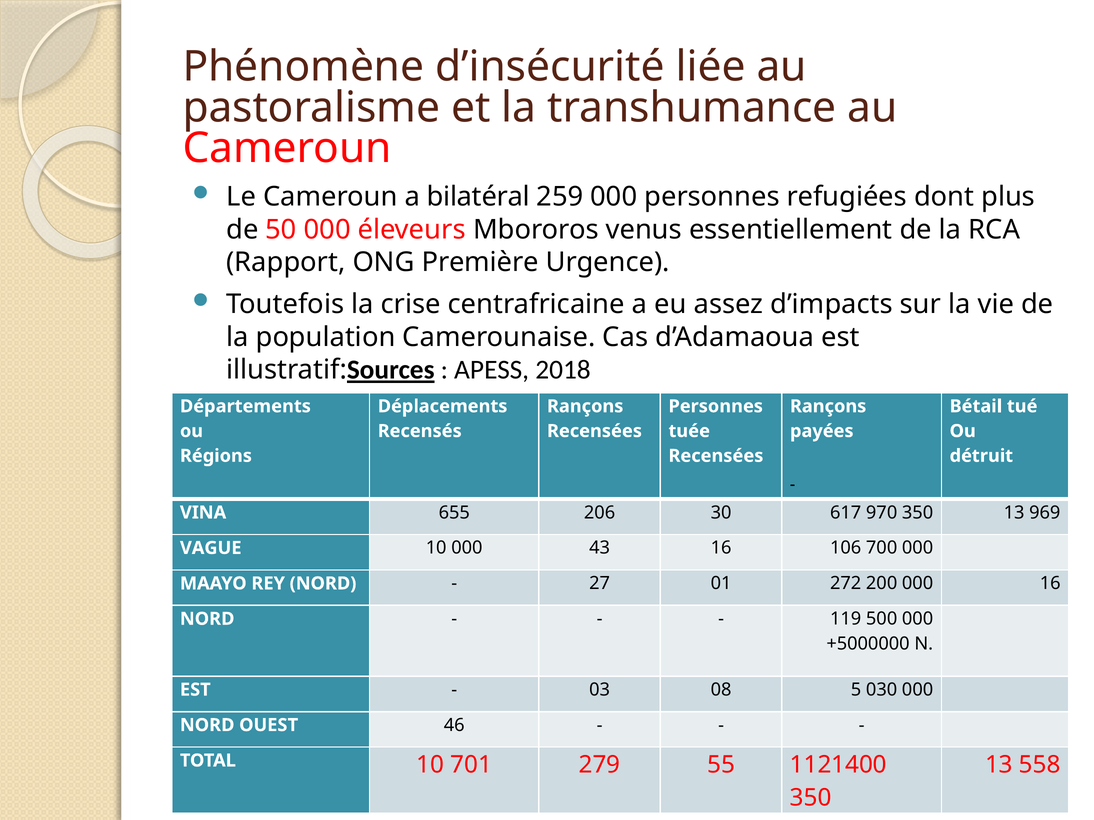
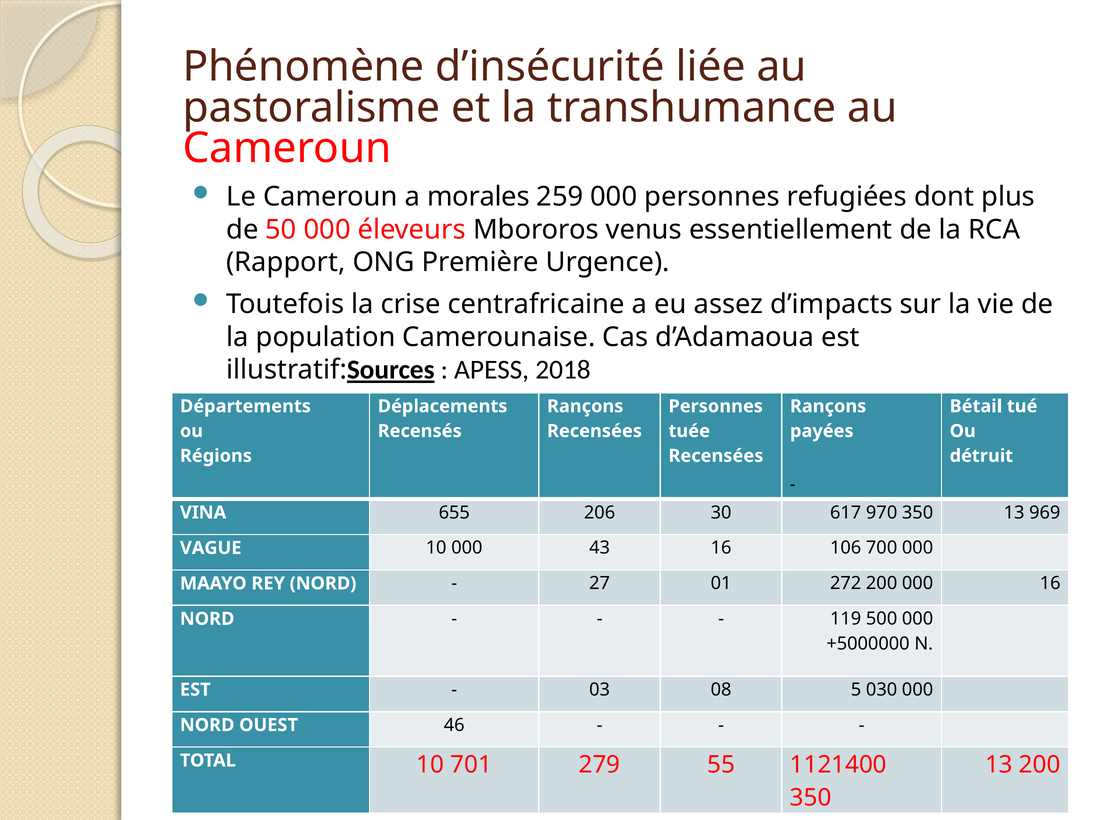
bilatéral: bilatéral -> morales
13 558: 558 -> 200
